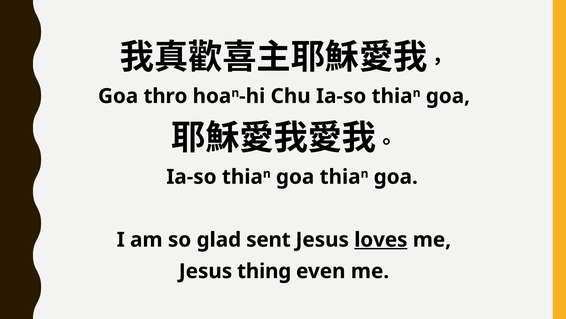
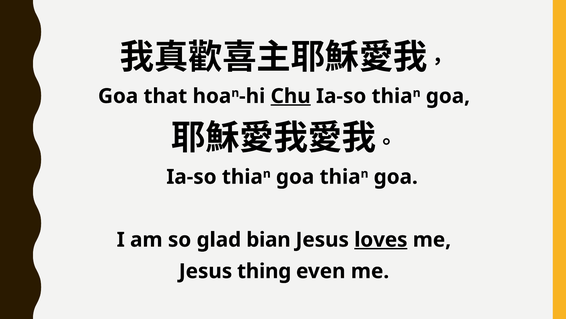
thro: thro -> that
Chu underline: none -> present
sent: sent -> bian
